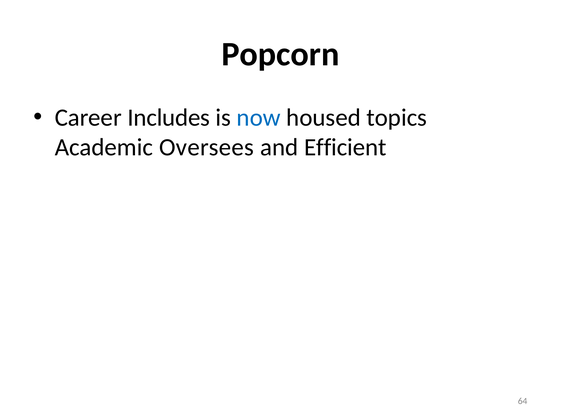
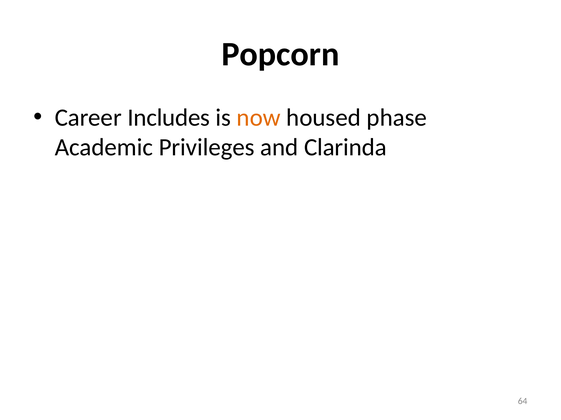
now colour: blue -> orange
topics: topics -> phase
Oversees: Oversees -> Privileges
Efficient: Efficient -> Clarinda
